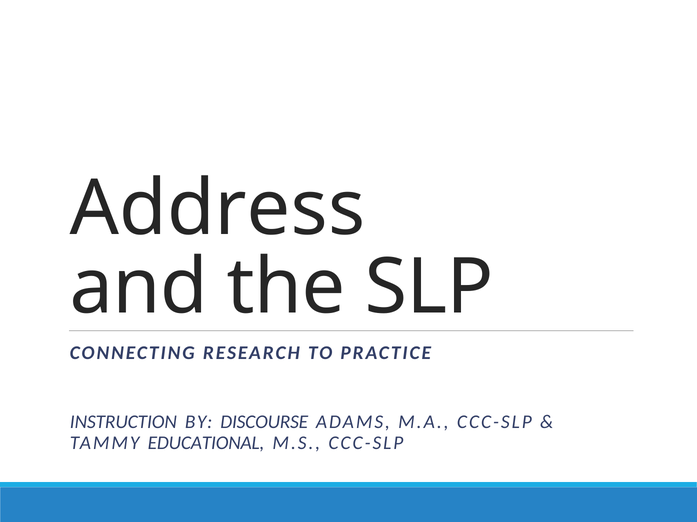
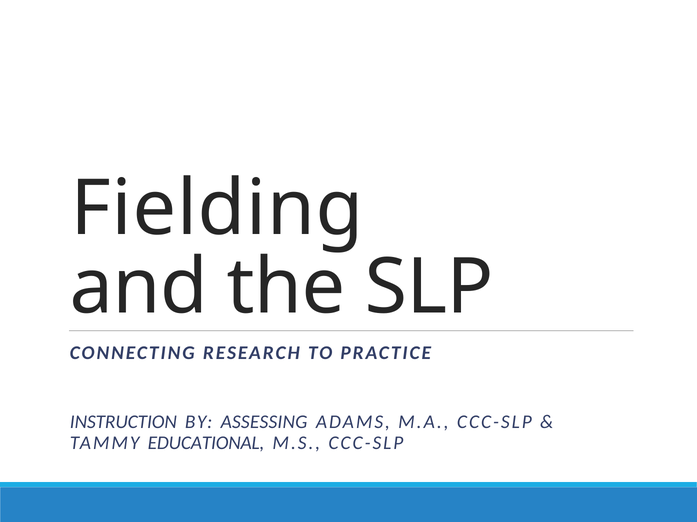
Address: Address -> Fielding
DISCOURSE: DISCOURSE -> ASSESSING
